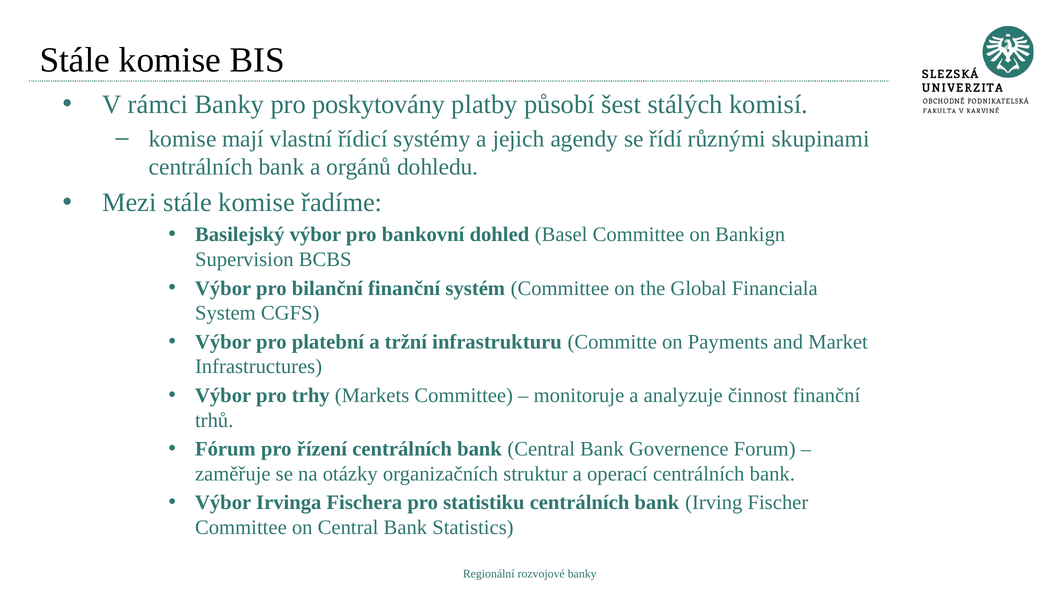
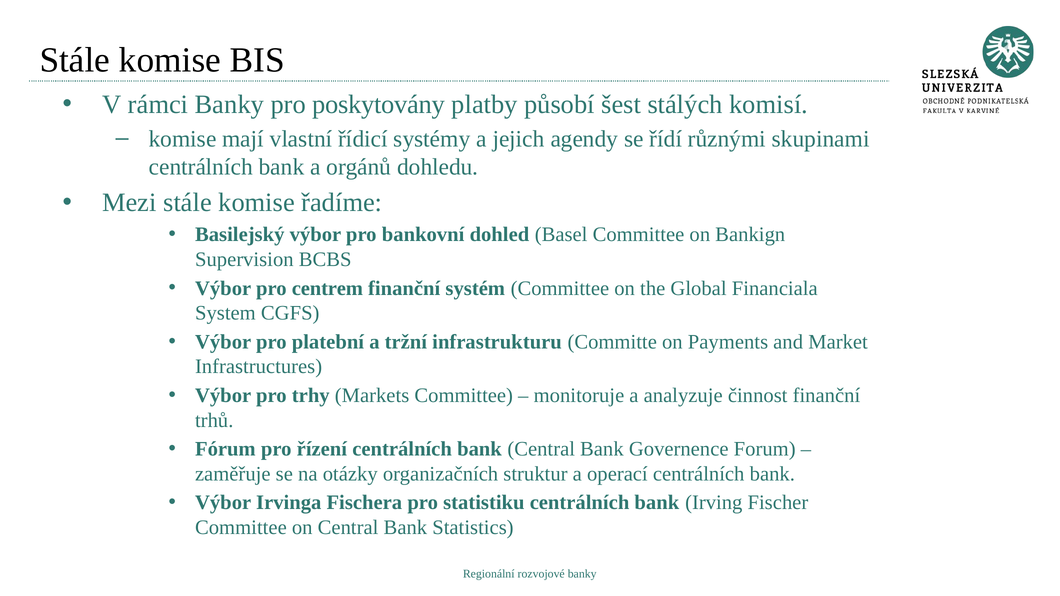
bilanční: bilanční -> centrem
